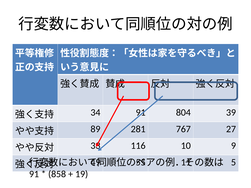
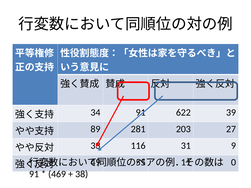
804: 804 -> 622
767: 767 -> 203
10: 10 -> 31
5: 5 -> 0
858: 858 -> 469
19: 19 -> 38
